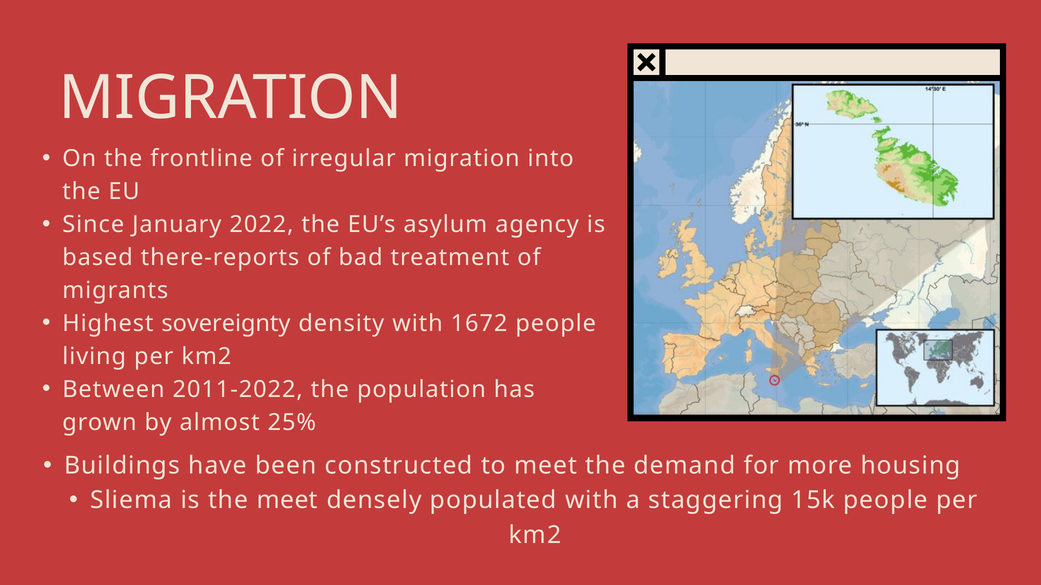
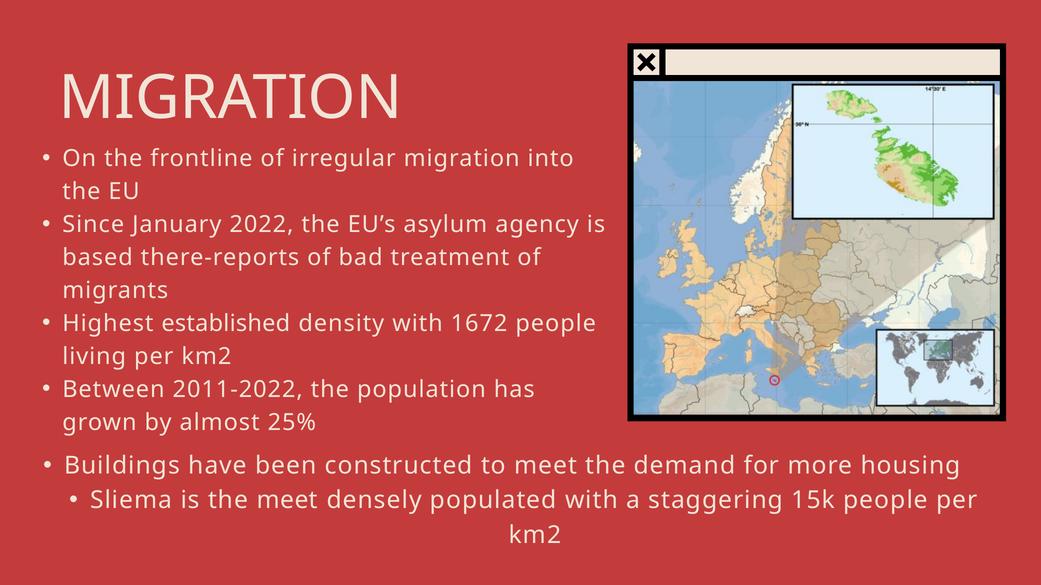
sovereignty: sovereignty -> established
